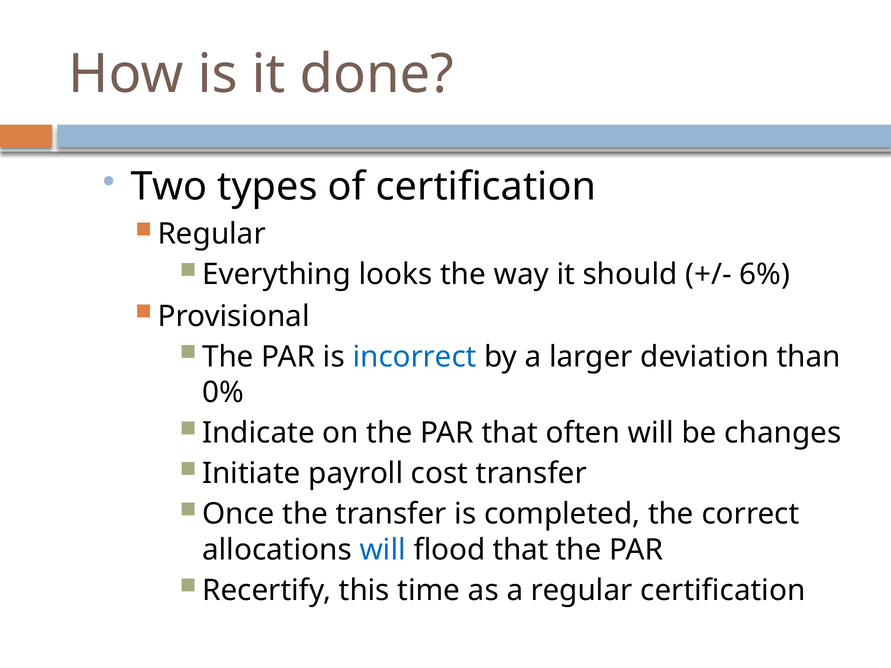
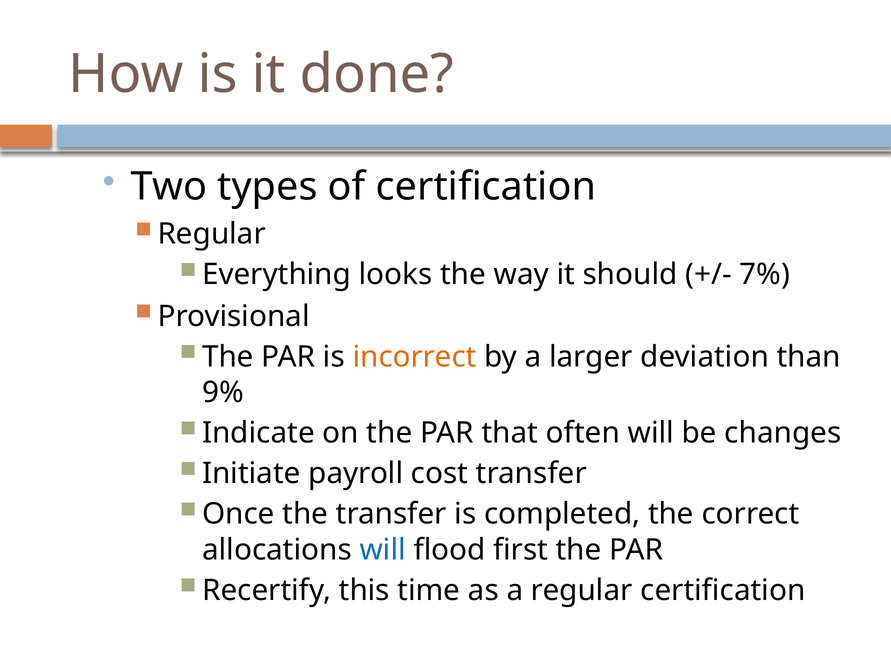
6%: 6% -> 7%
incorrect colour: blue -> orange
0%: 0% -> 9%
flood that: that -> first
